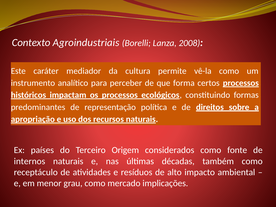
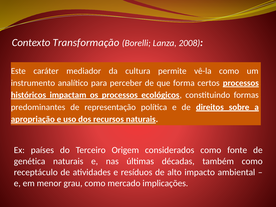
Agroindustriais: Agroindustriais -> Transformação
internos: internos -> genética
